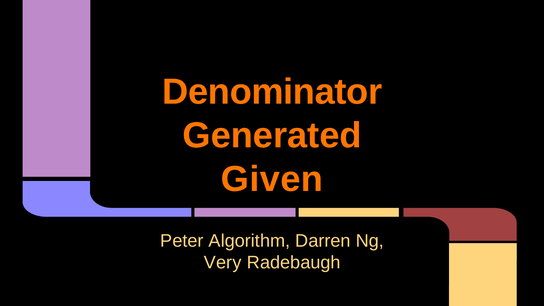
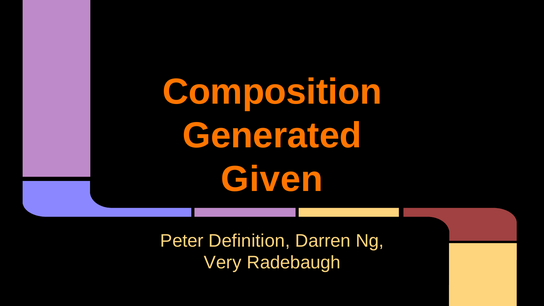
Denominator: Denominator -> Composition
Algorithm: Algorithm -> Definition
